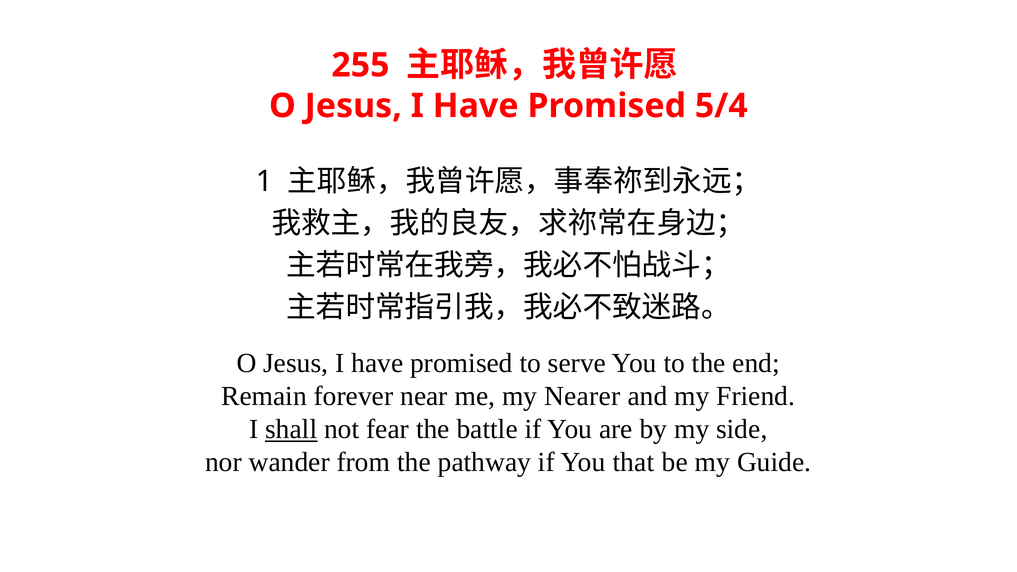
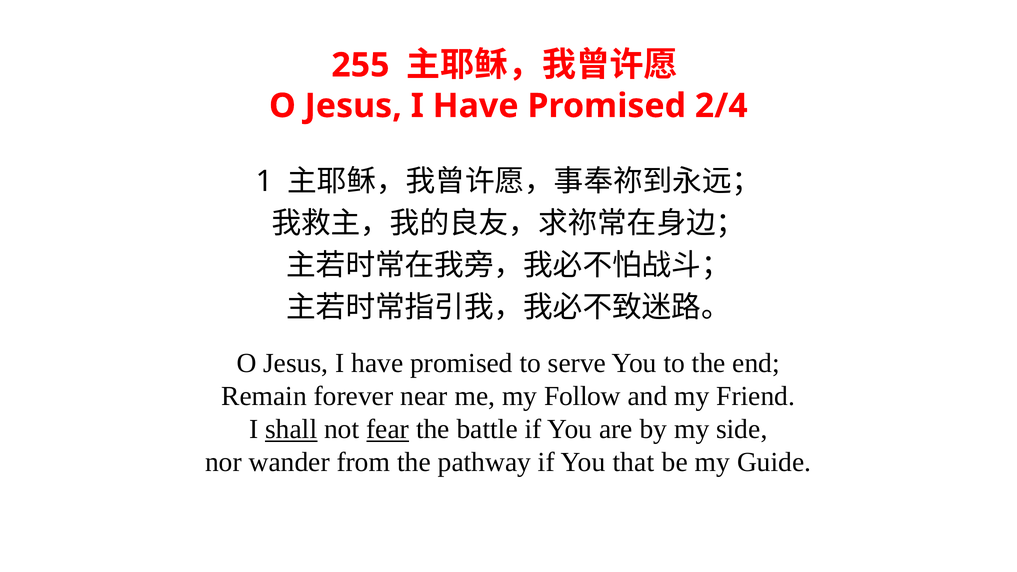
5/4: 5/4 -> 2/4
Nearer: Nearer -> Follow
fear underline: none -> present
